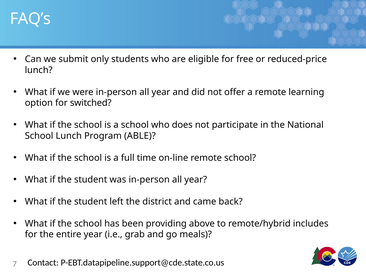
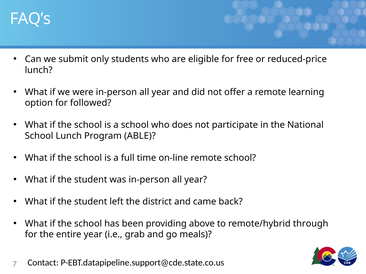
switched: switched -> followed
includes: includes -> through
